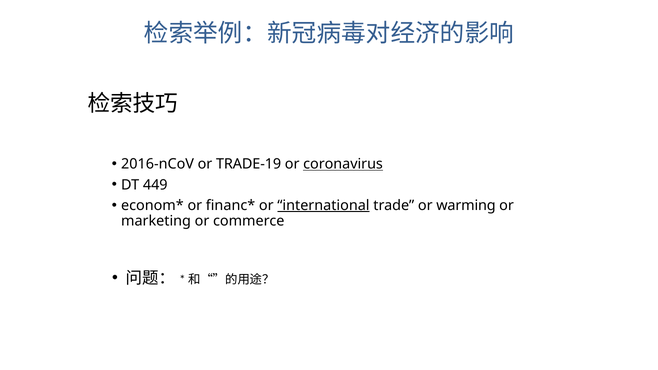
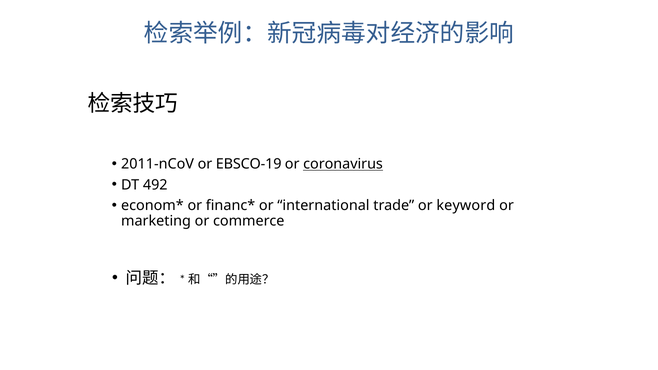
2016-nCoV: 2016-nCoV -> 2011-nCoV
TRADE-19: TRADE-19 -> EBSCO-19
449: 449 -> 492
international underline: present -> none
warming: warming -> keyword
